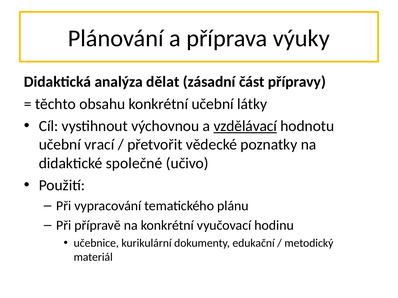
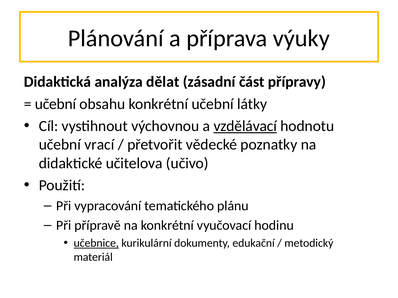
těchto at (55, 104): těchto -> učební
společné: společné -> učitelova
učebnice underline: none -> present
